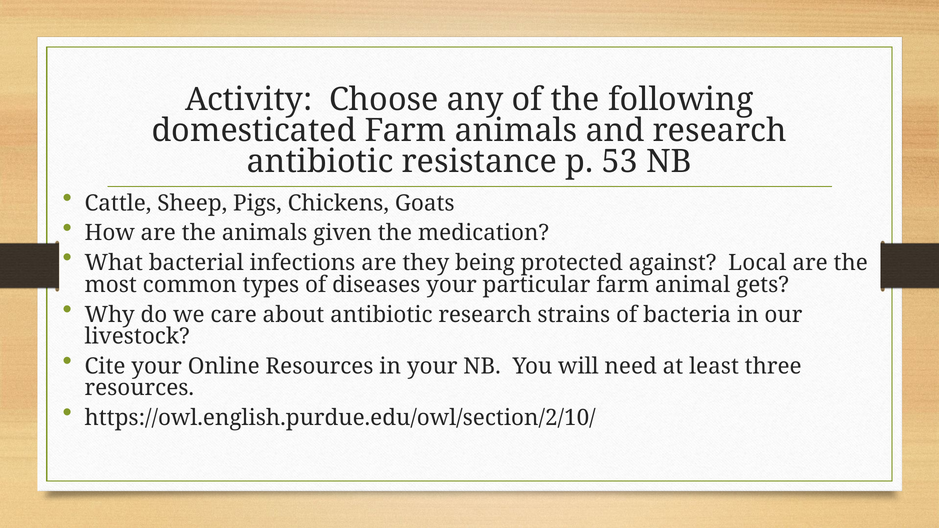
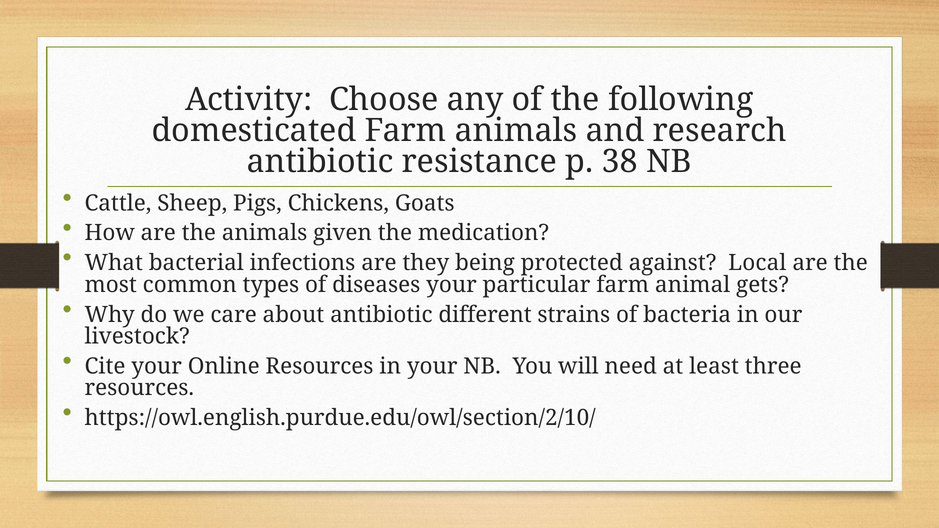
53: 53 -> 38
antibiotic research: research -> different
